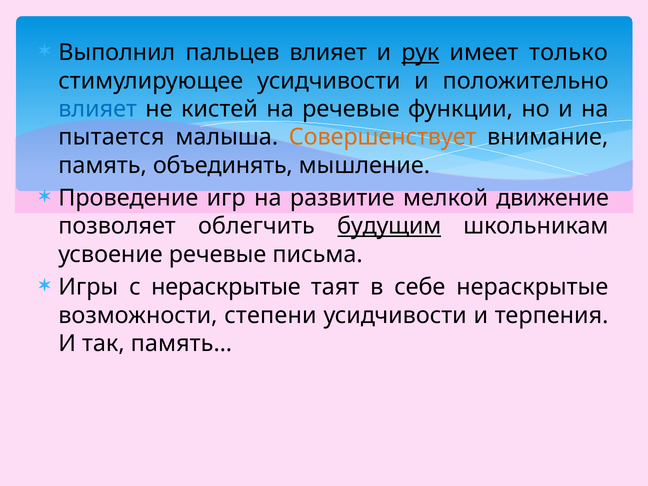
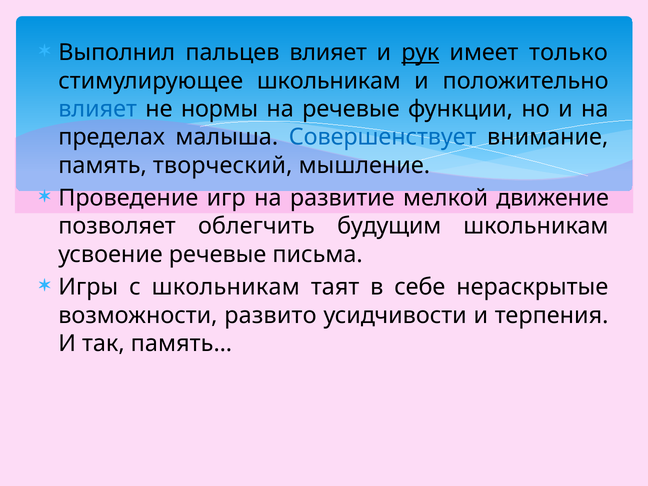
стимулирующее усидчивости: усидчивости -> школьникам
кистей: кистей -> нормы
пытается: пытается -> пределах
Совершенствует colour: orange -> blue
объединять: объединять -> творческий
будущим underline: present -> none
с нераскрытые: нераскрытые -> школьникам
степени: степени -> развито
